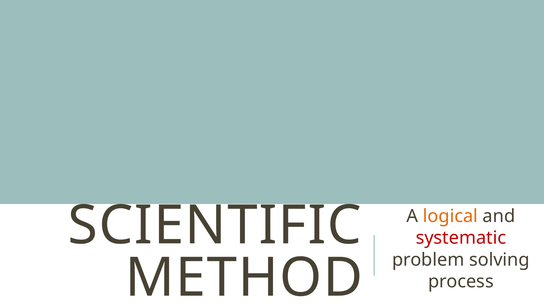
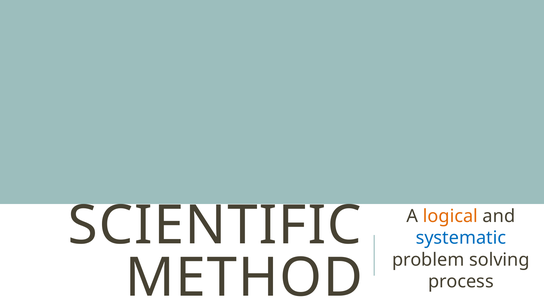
systematic colour: red -> blue
